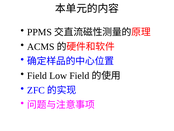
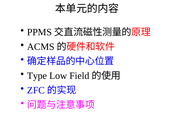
Field at (37, 75): Field -> Type
